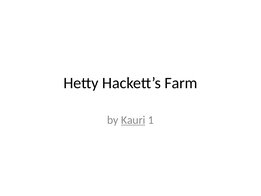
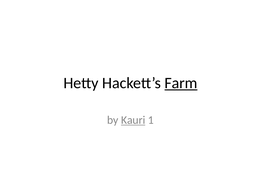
Farm underline: none -> present
